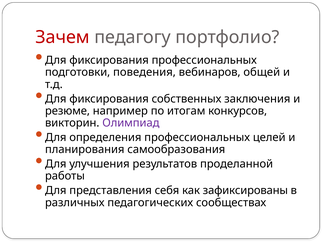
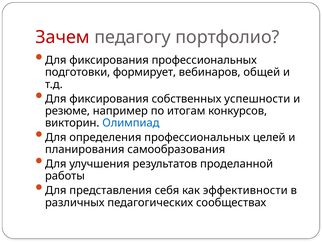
поведения: поведения -> формирует
заключения: заключения -> успешности
Олимпиад colour: purple -> blue
зафиксированы: зафиксированы -> эффективности
